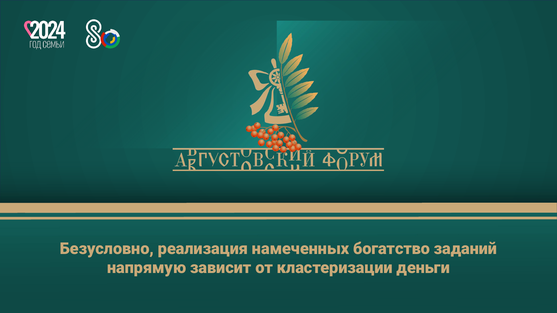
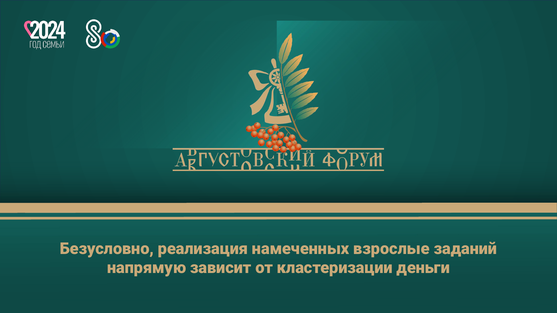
богатство: богатство -> взрослые
